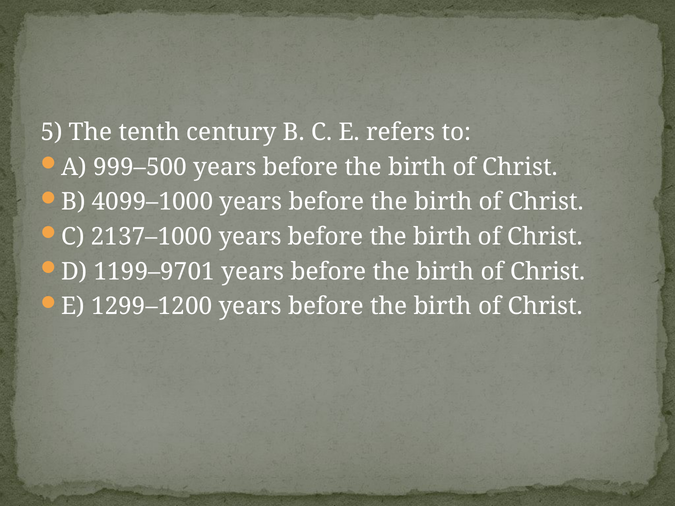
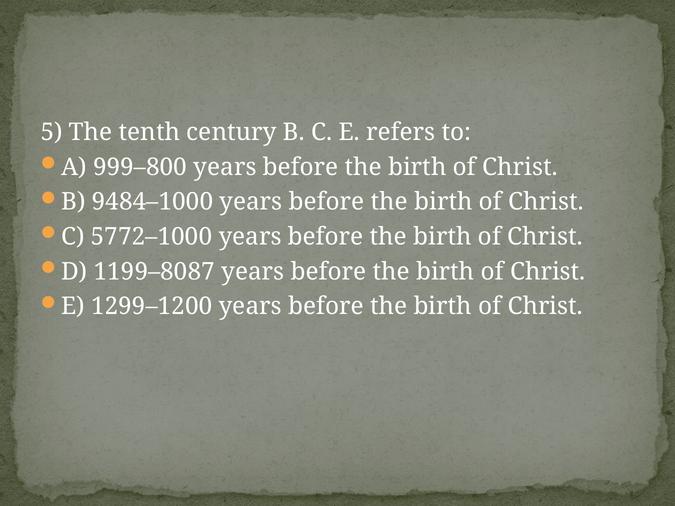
999–500: 999–500 -> 999–800
4099–1000: 4099–1000 -> 9484–1000
2137–1000: 2137–1000 -> 5772–1000
1199–9701: 1199–9701 -> 1199–8087
